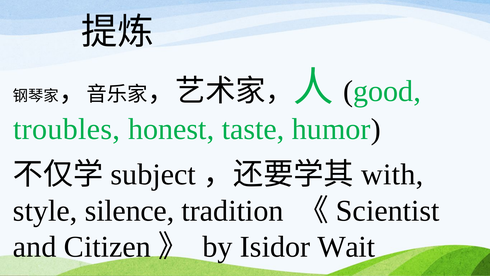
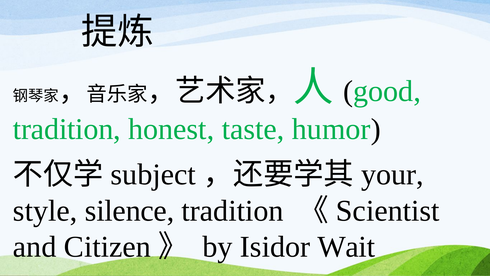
troubles at (67, 129): troubles -> tradition
with: with -> your
